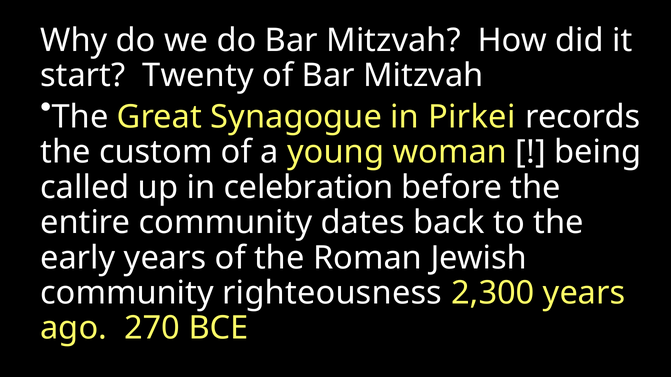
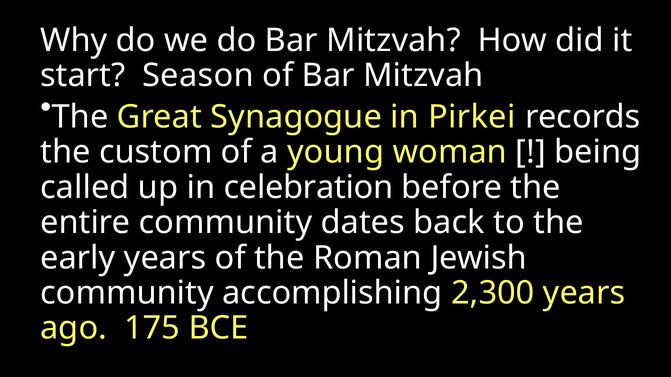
Twenty: Twenty -> Season
righteousness: righteousness -> accomplishing
270: 270 -> 175
